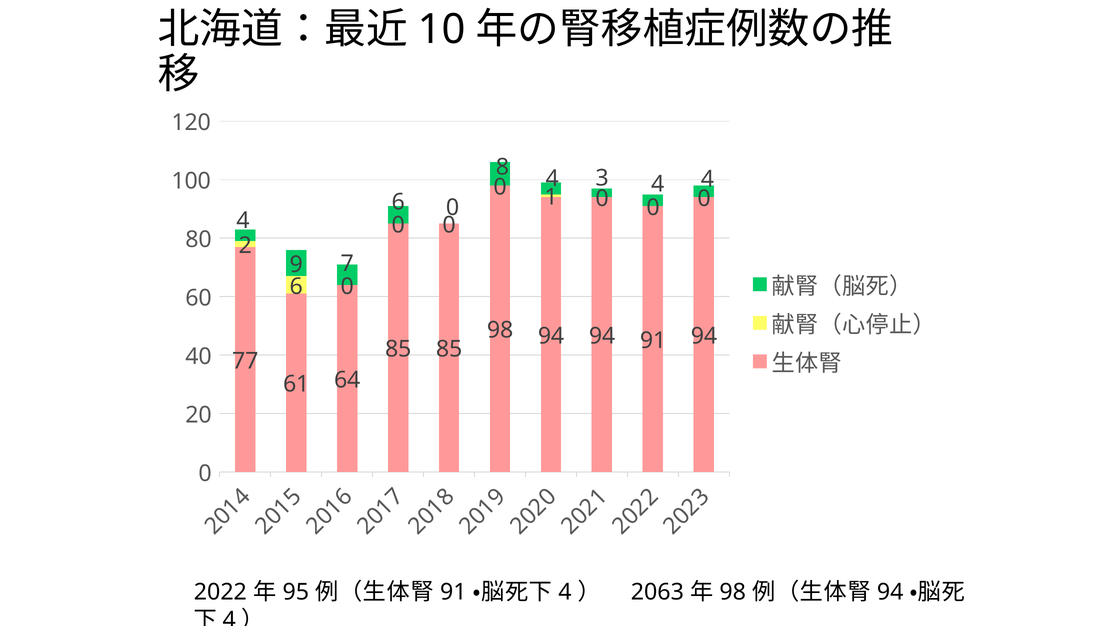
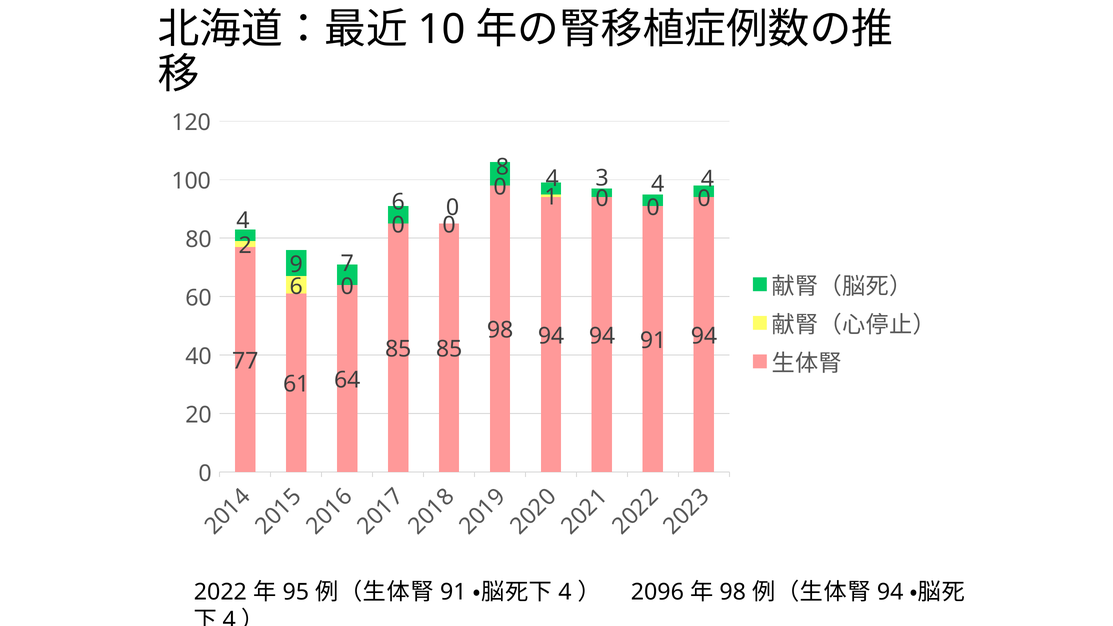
2063: 2063 -> 2096
